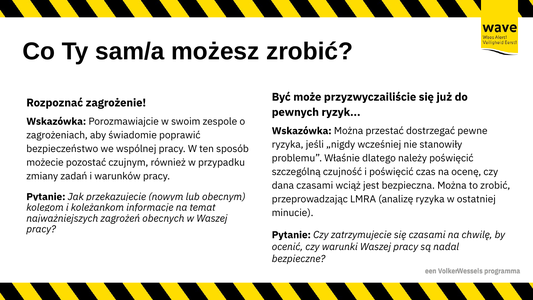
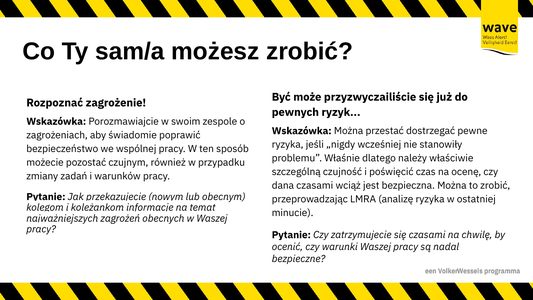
należy poświęcić: poświęcić -> właściwie
